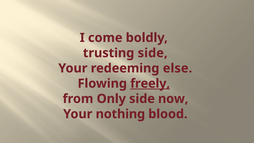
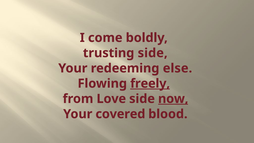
Only: Only -> Love
now underline: none -> present
nothing: nothing -> covered
